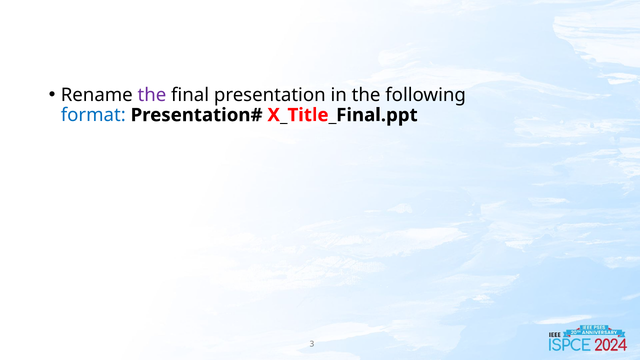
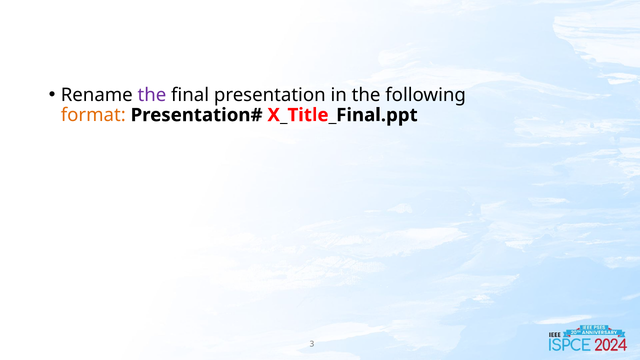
format colour: blue -> orange
